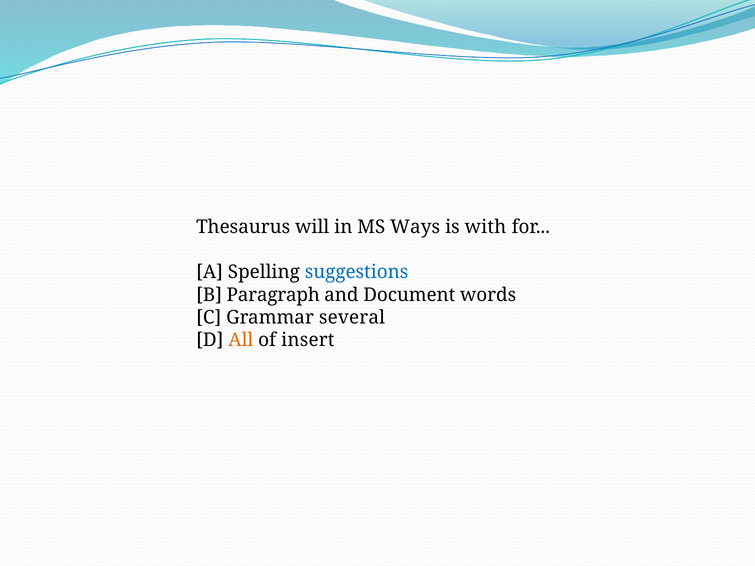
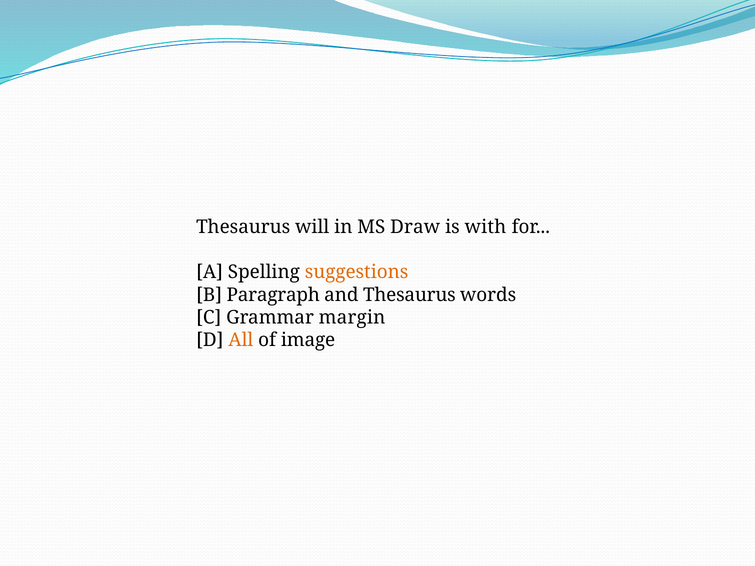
Ways: Ways -> Draw
suggestions colour: blue -> orange
and Document: Document -> Thesaurus
several: several -> margin
insert: insert -> image
